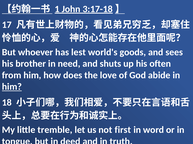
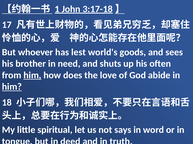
him at (32, 76) underline: none -> present
tremble: tremble -> spiritual
first: first -> says
